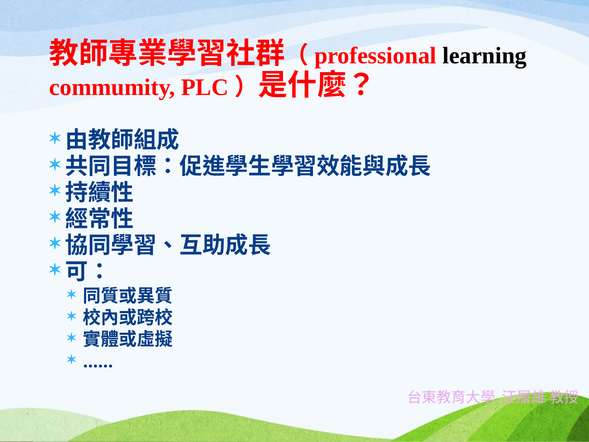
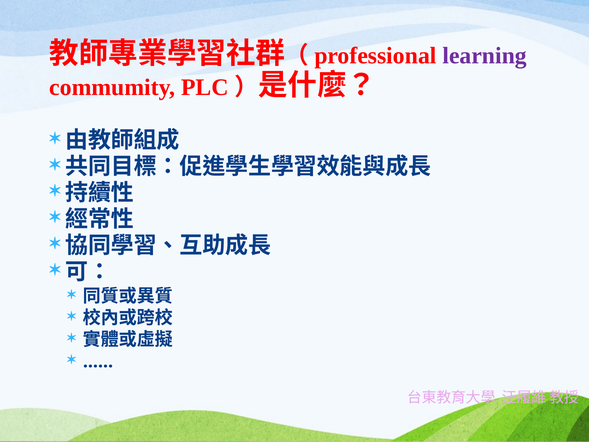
learning colour: black -> purple
